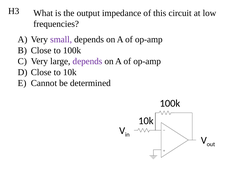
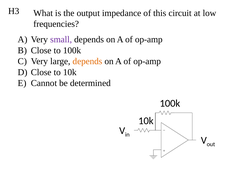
depends at (87, 61) colour: purple -> orange
